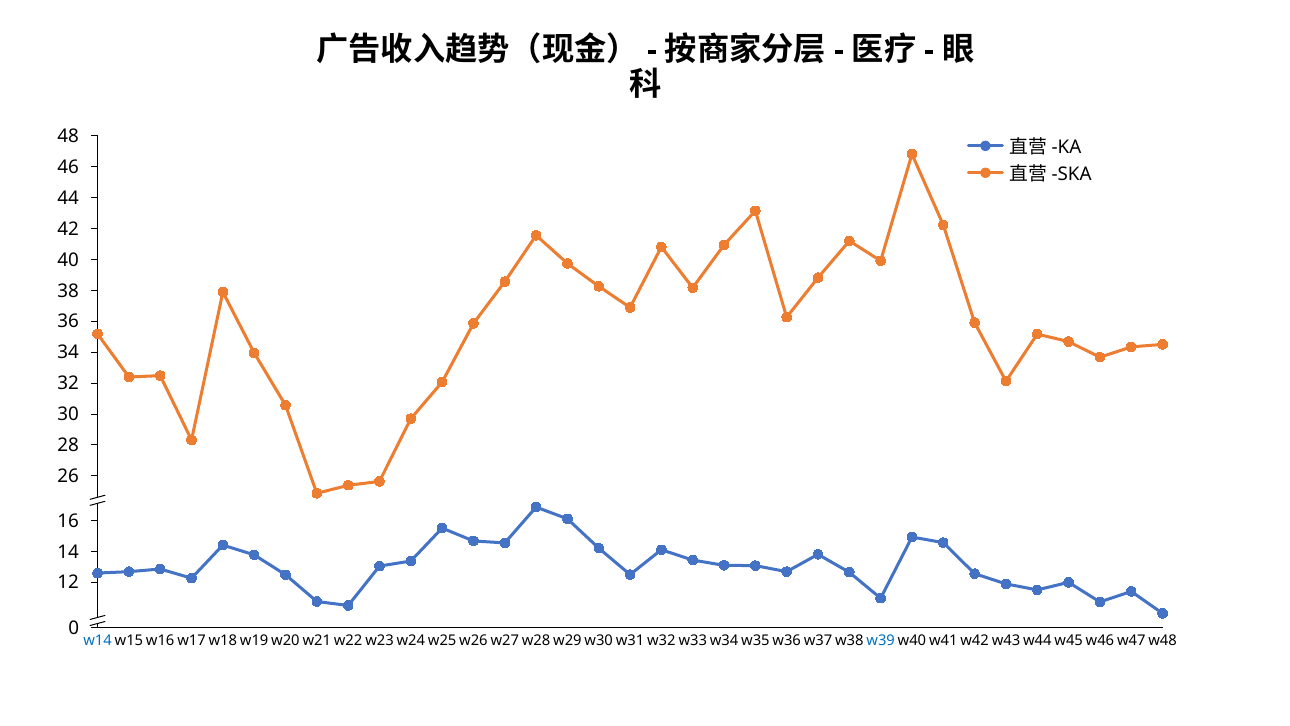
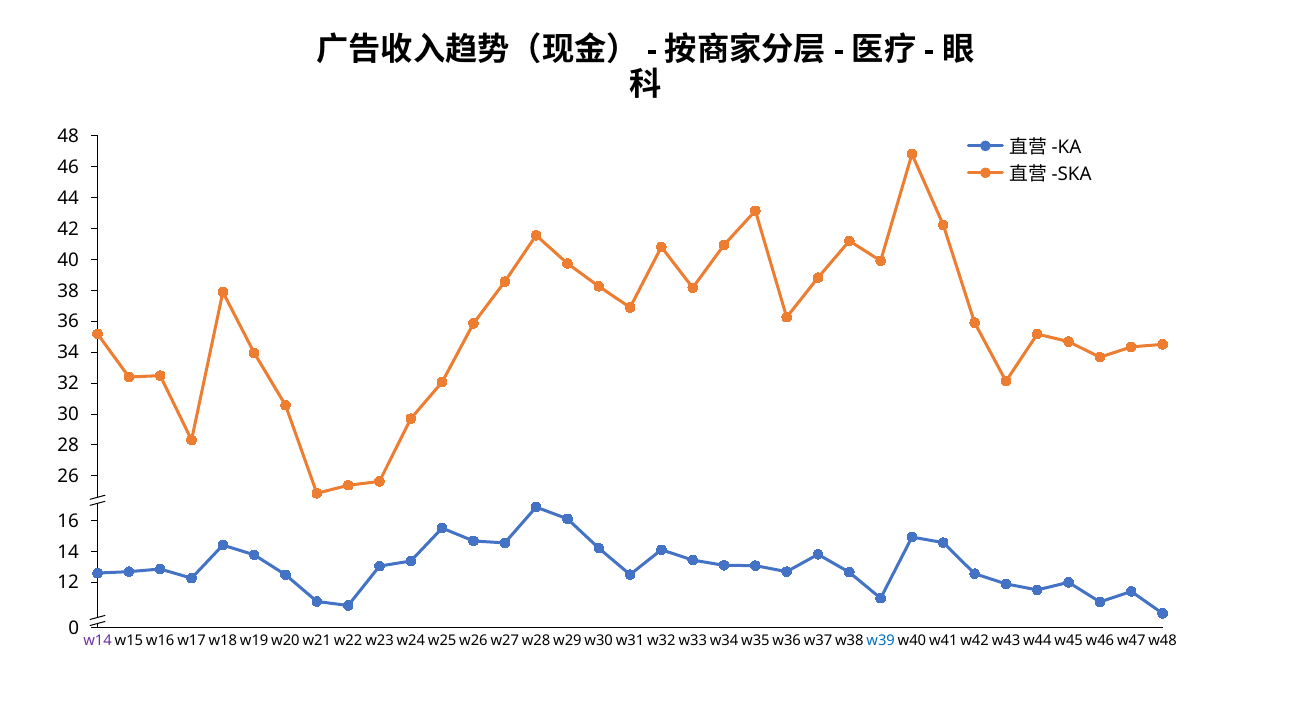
w14 colour: blue -> purple
